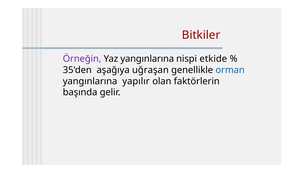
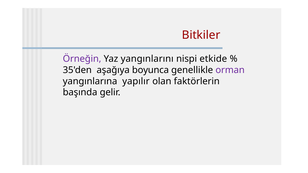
Yaz yangınlarına: yangınlarına -> yangınlarını
uğraşan: uğraşan -> boyunca
orman colour: blue -> purple
